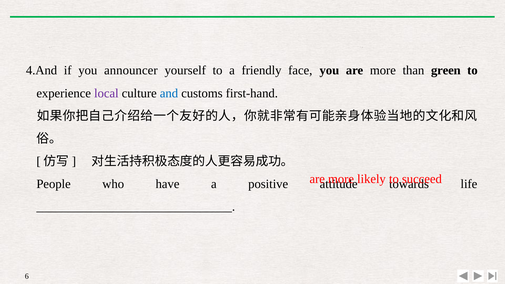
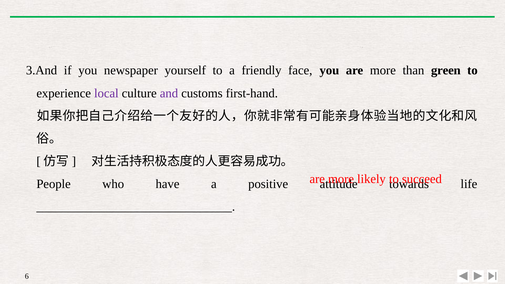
4.And: 4.And -> 3.And
announcer: announcer -> newspaper
and colour: blue -> purple
